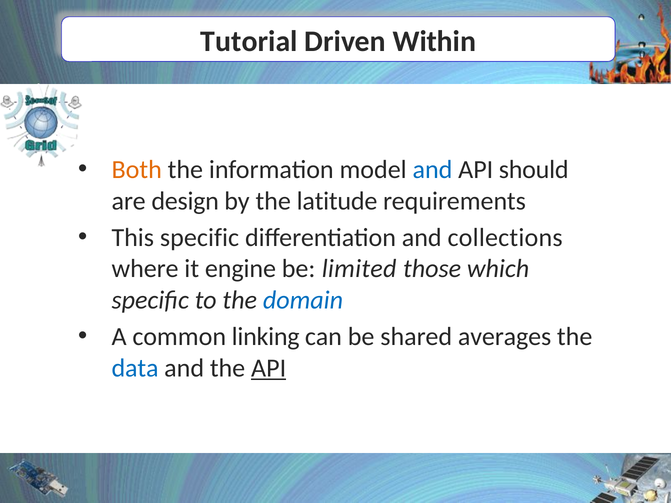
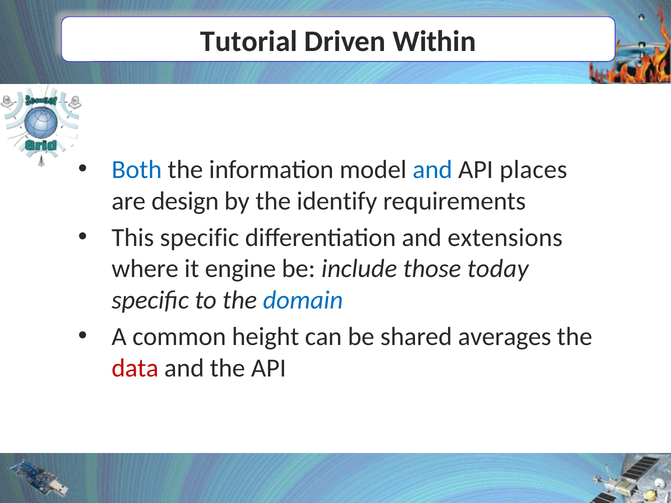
Both colour: orange -> blue
should: should -> places
latitude: latitude -> identify
collections: collections -> extensions
limited: limited -> include
which: which -> today
linking: linking -> height
data colour: blue -> red
API at (269, 368) underline: present -> none
